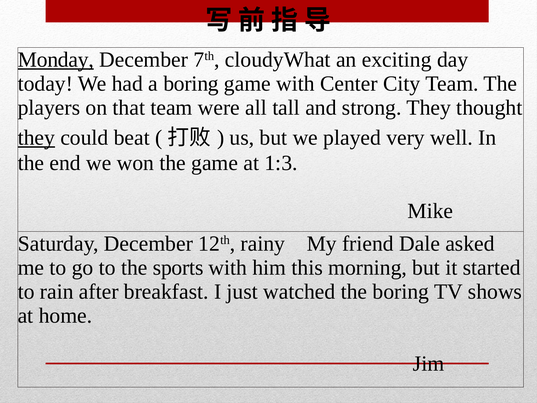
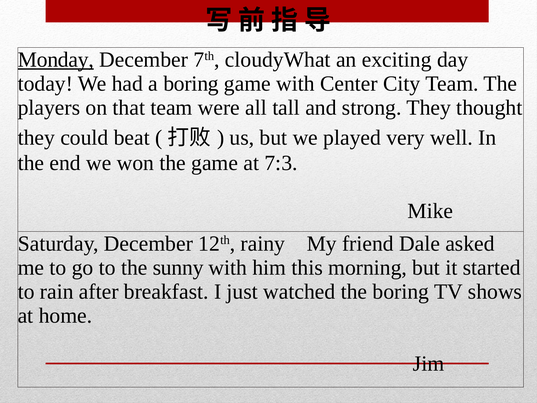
they at (36, 137) underline: present -> none
1:3: 1:3 -> 7:3
sports: sports -> sunny
